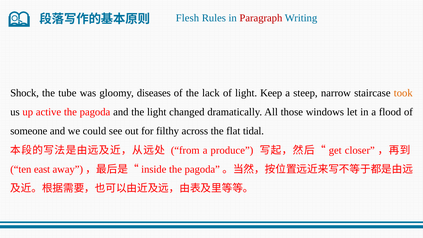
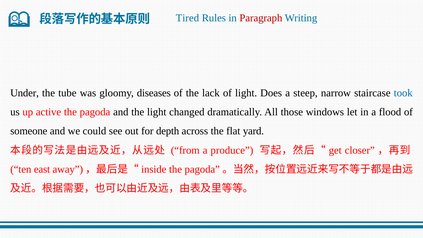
Flesh: Flesh -> Tired
Shock: Shock -> Under
Keep: Keep -> Does
took colour: orange -> blue
filthy: filthy -> depth
tidal: tidal -> yard
